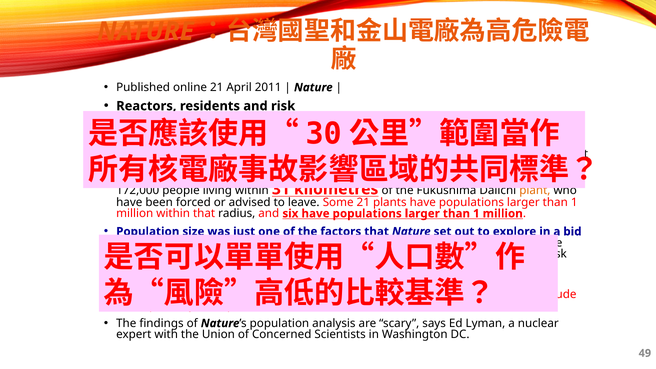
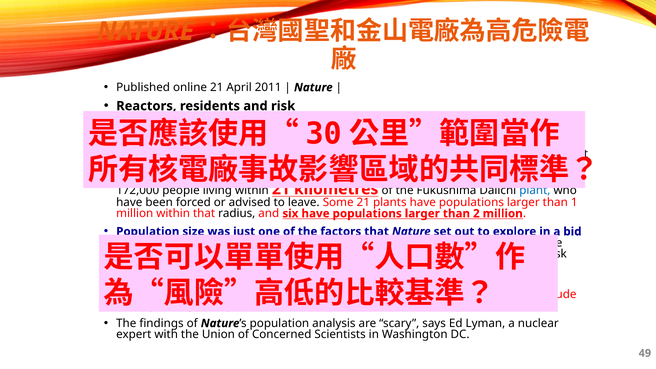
within 31: 31 -> 21
plant at (535, 190) colour: orange -> blue
1 at (476, 214): 1 -> 2
